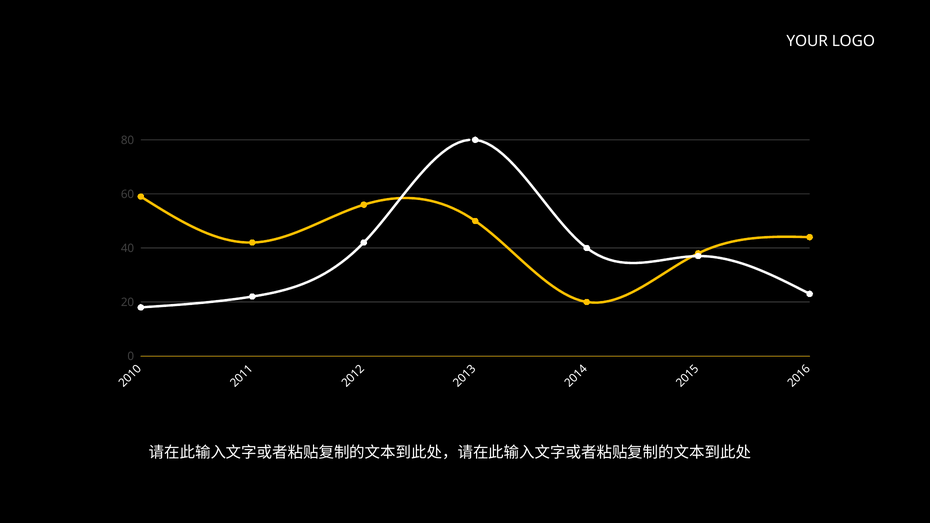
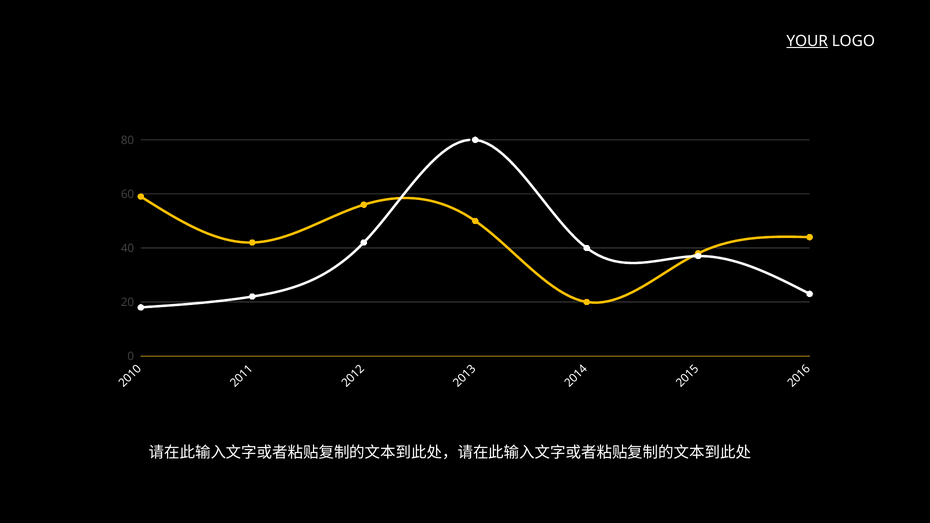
YOUR underline: none -> present
